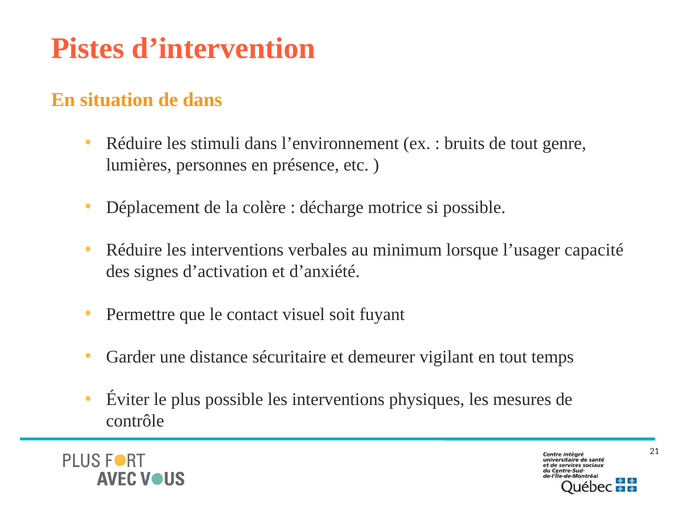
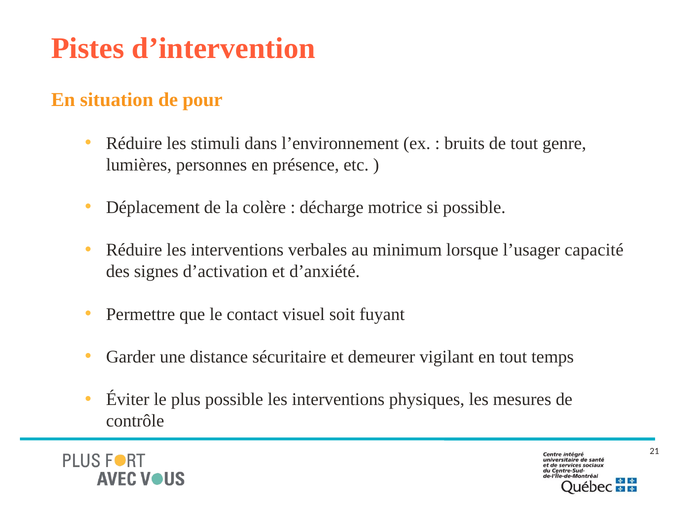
de dans: dans -> pour
